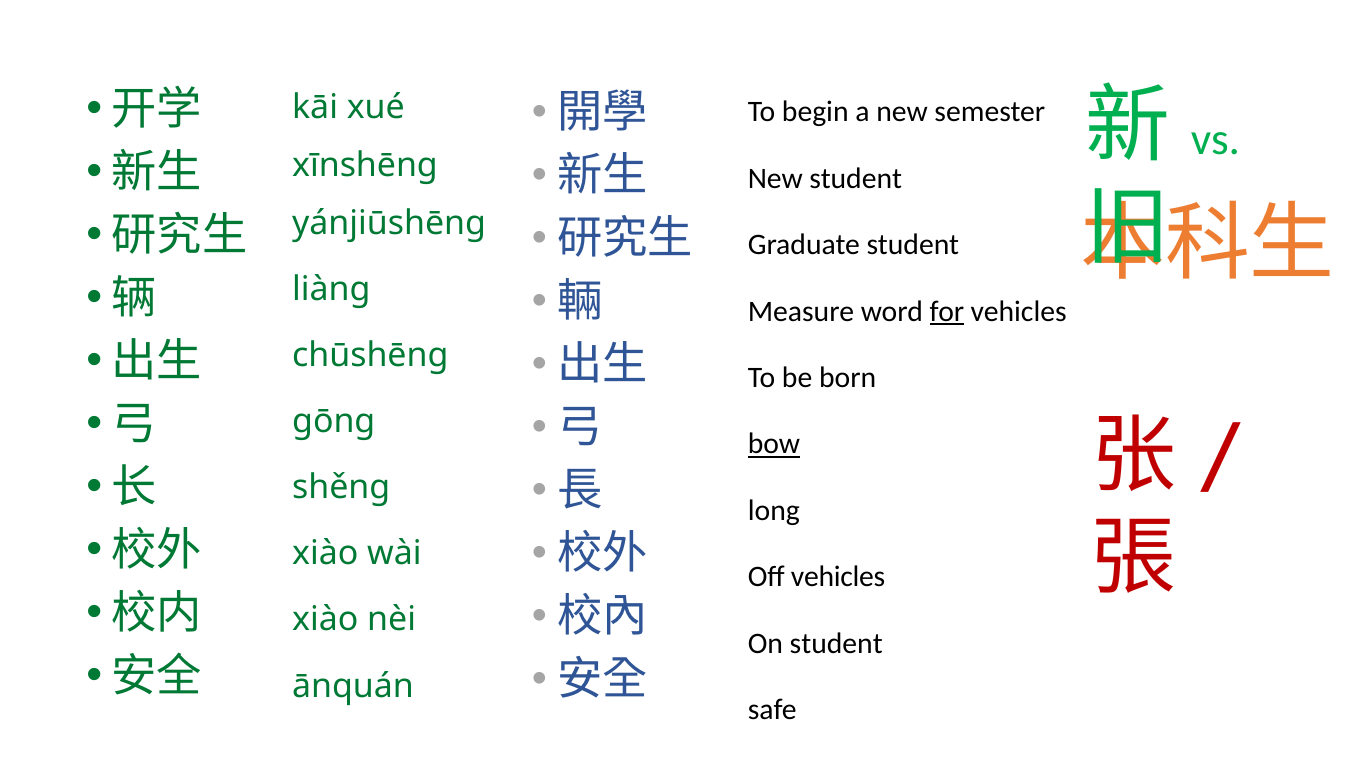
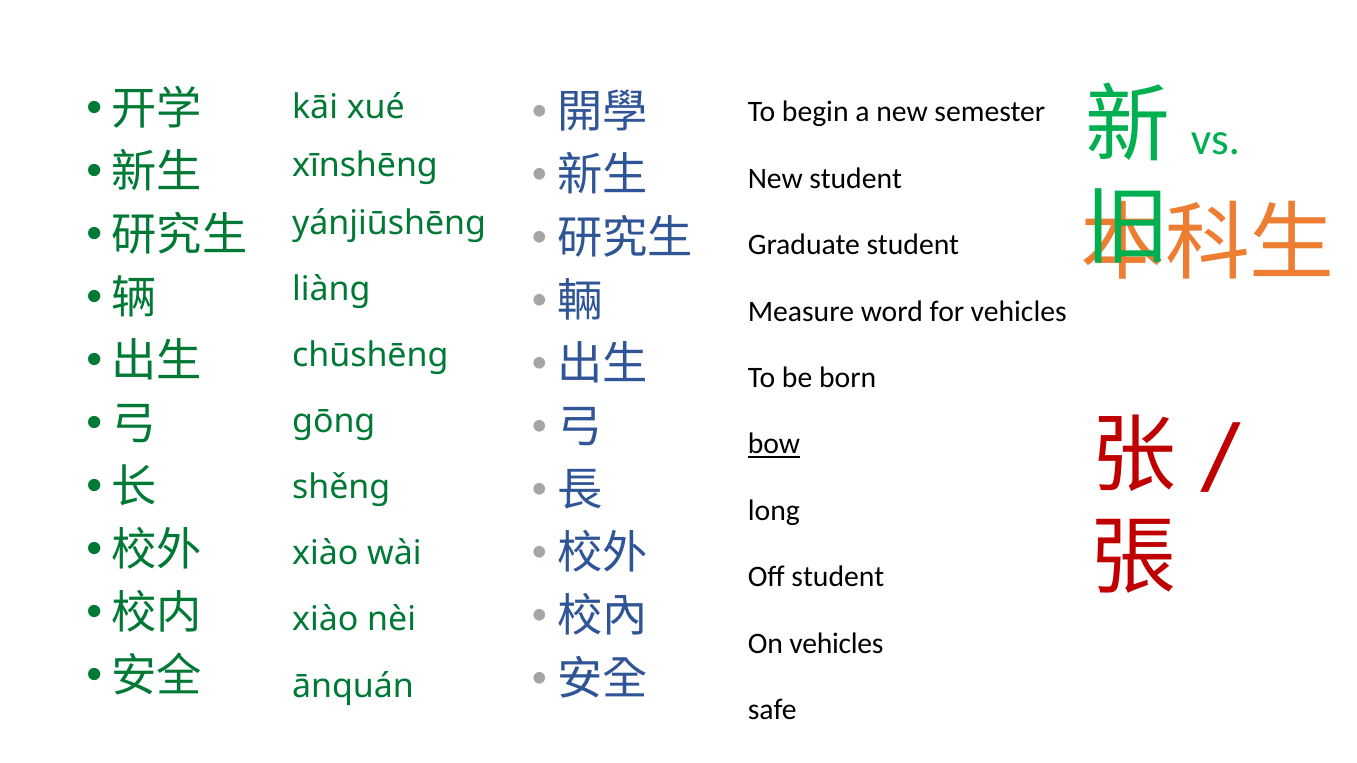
for underline: present -> none
Off vehicles: vehicles -> student
On student: student -> vehicles
